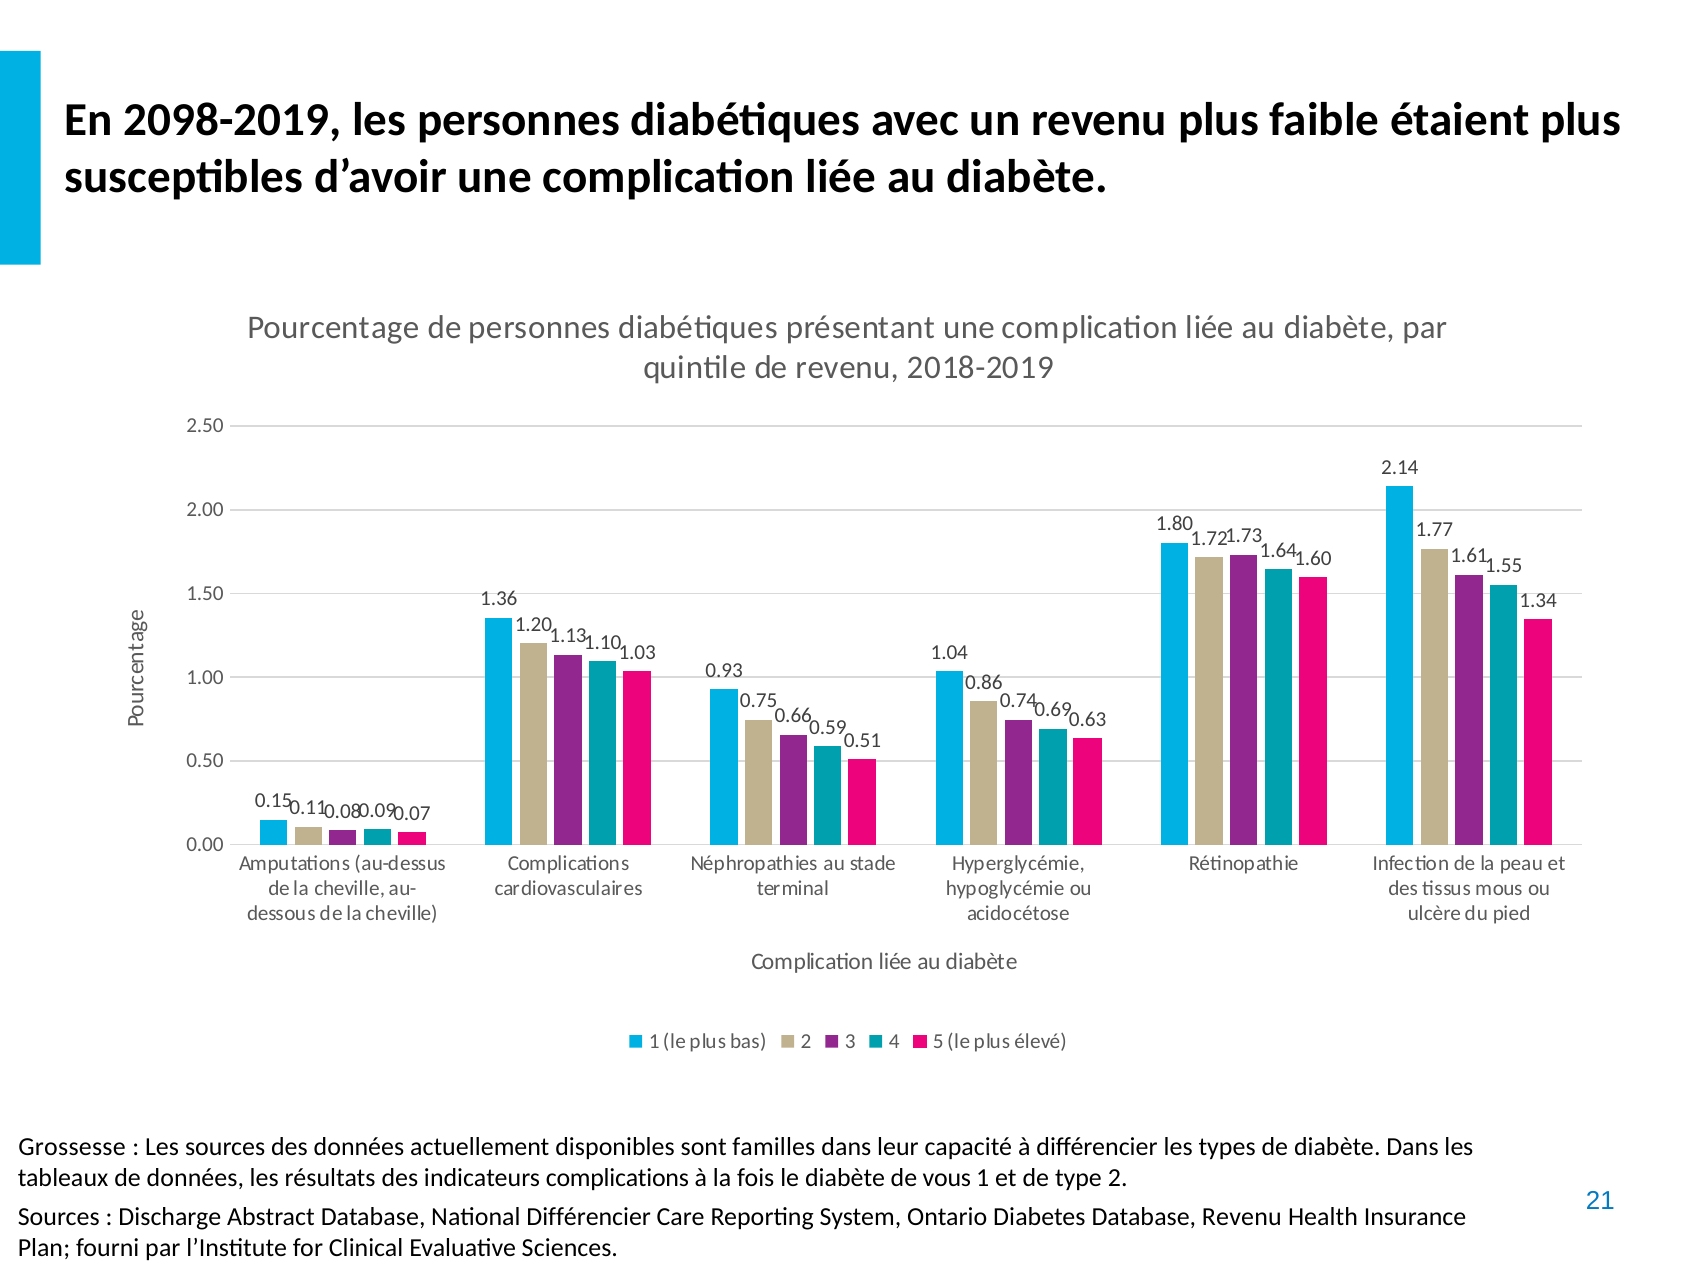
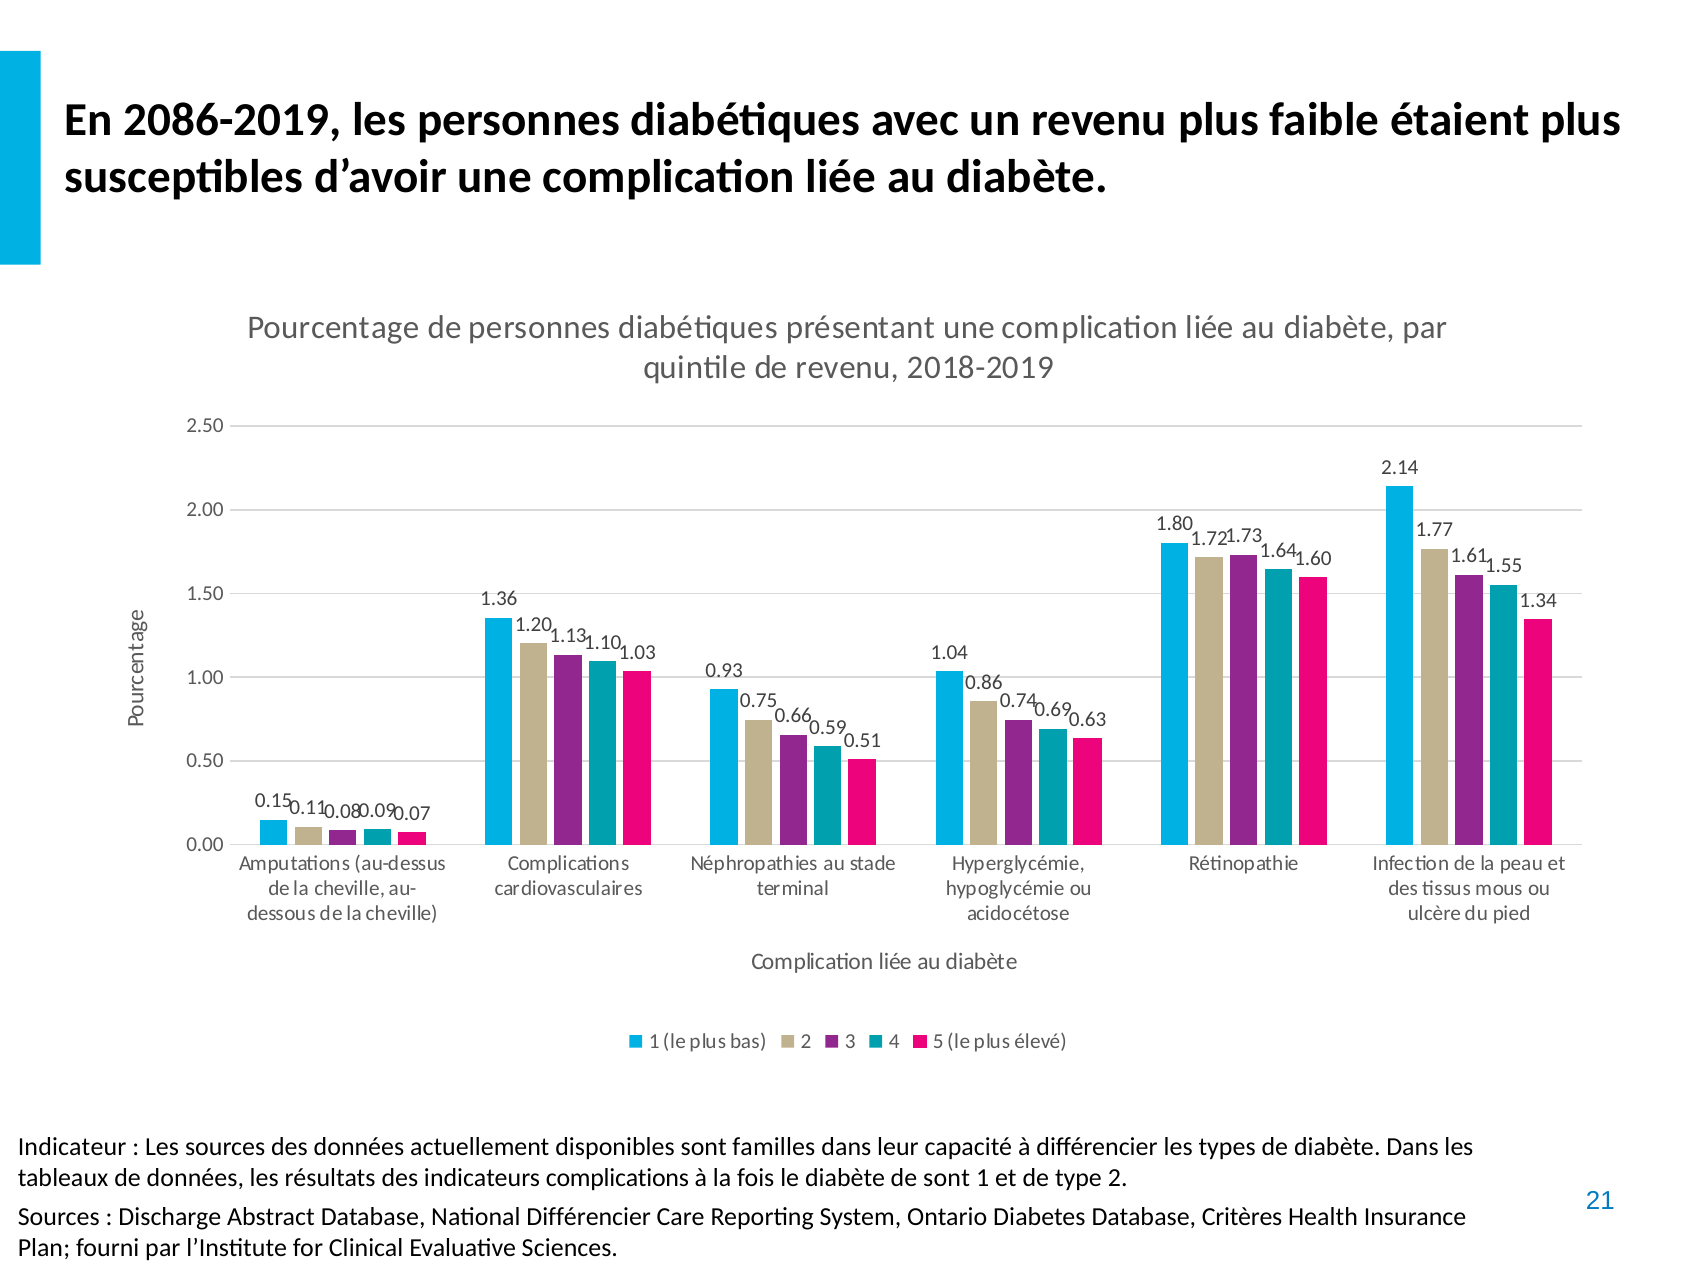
2098-2019: 2098-2019 -> 2086-2019
Grossesse: Grossesse -> Indicateur
de vous: vous -> sont
Database Revenu: Revenu -> Critères
